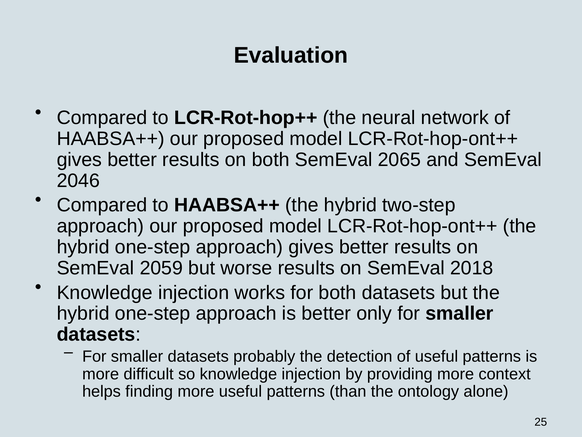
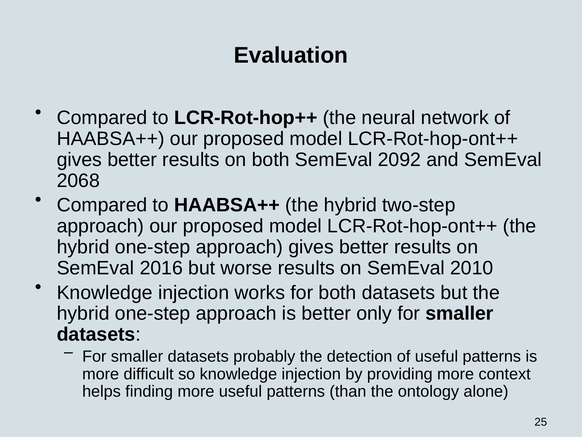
2065: 2065 -> 2092
2046: 2046 -> 2068
2059: 2059 -> 2016
2018: 2018 -> 2010
